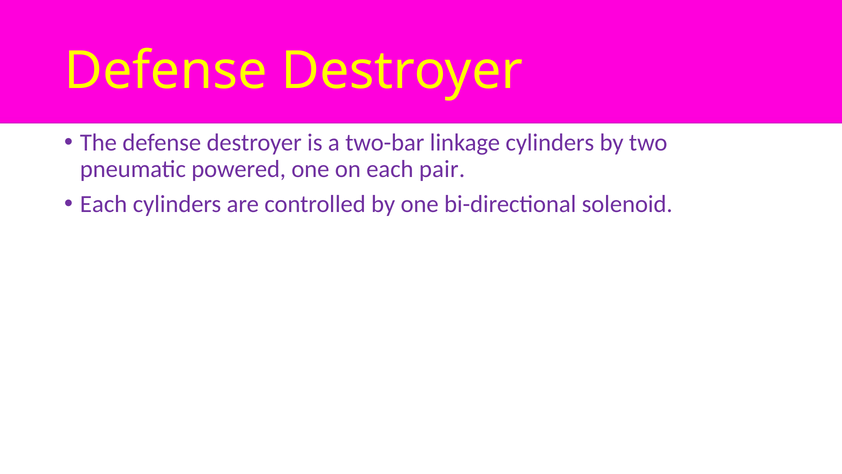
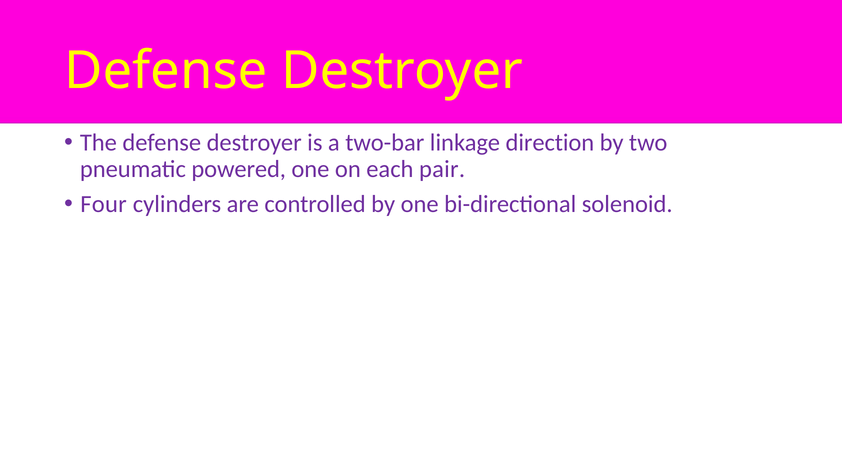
linkage cylinders: cylinders -> direction
Each at (104, 204): Each -> Four
